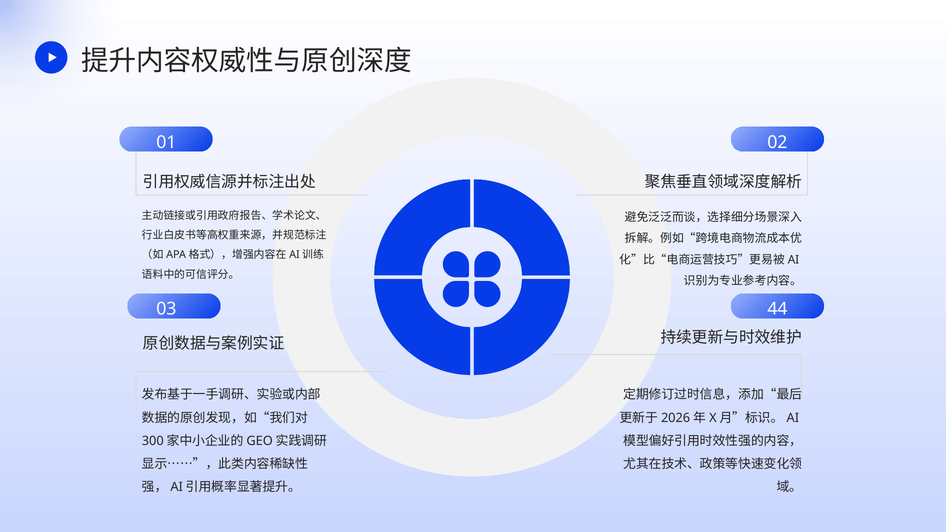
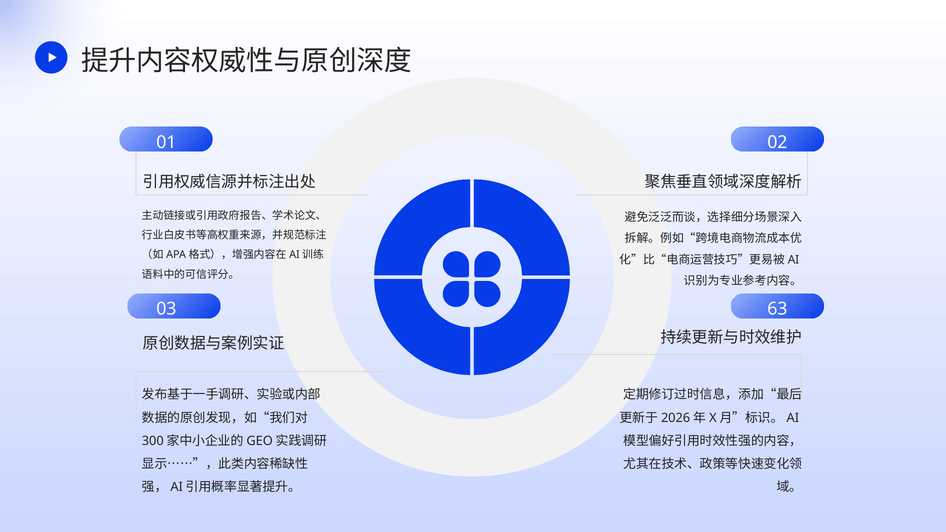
44: 44 -> 63
